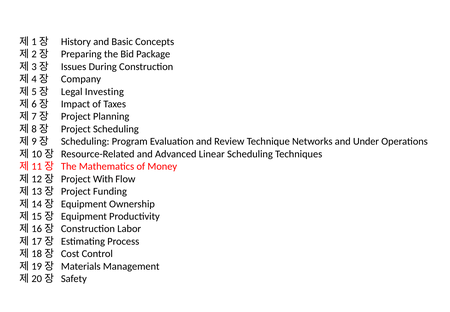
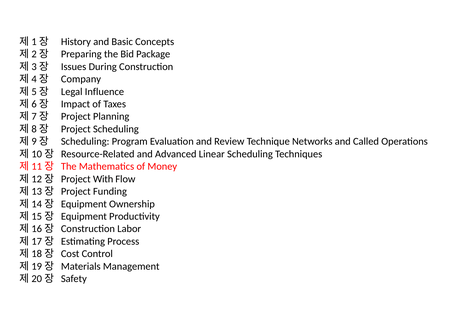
Investing: Investing -> Influence
Under: Under -> Called
